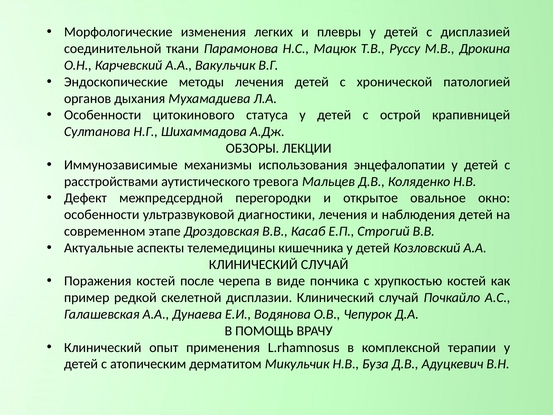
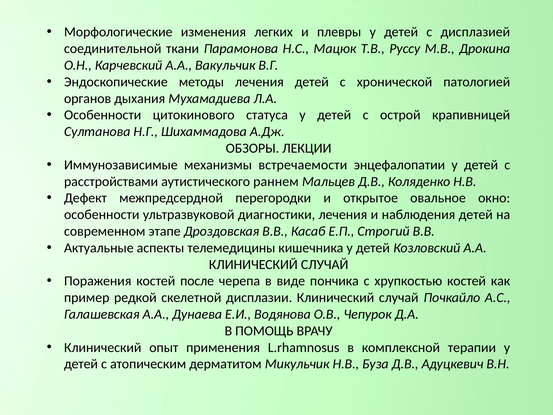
использования: использования -> встречаемости
тревога: тревога -> раннем
